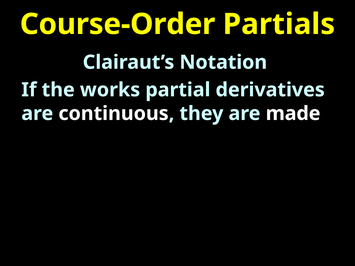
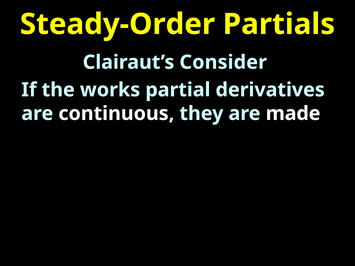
Course-Order: Course-Order -> Steady-Order
Notation: Notation -> Consider
